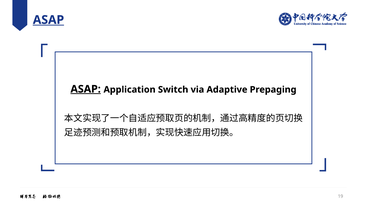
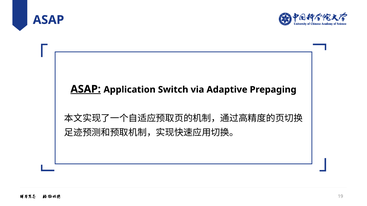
ASAP at (48, 20) underline: present -> none
